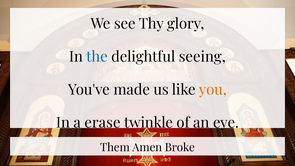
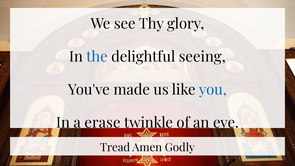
you colour: orange -> blue
Them: Them -> Tread
Broke: Broke -> Godly
